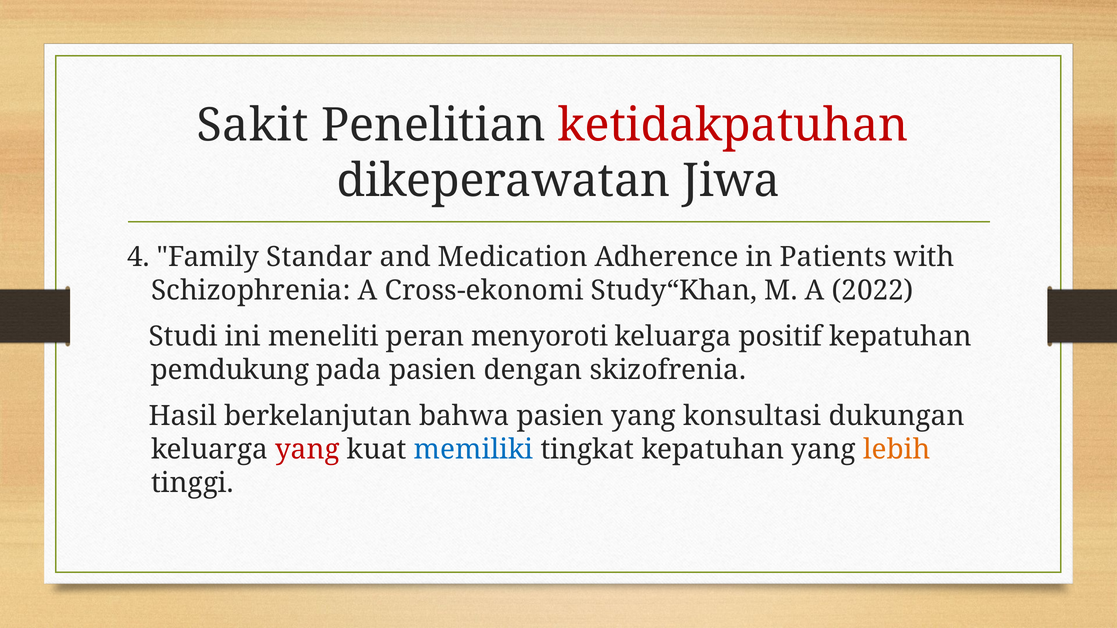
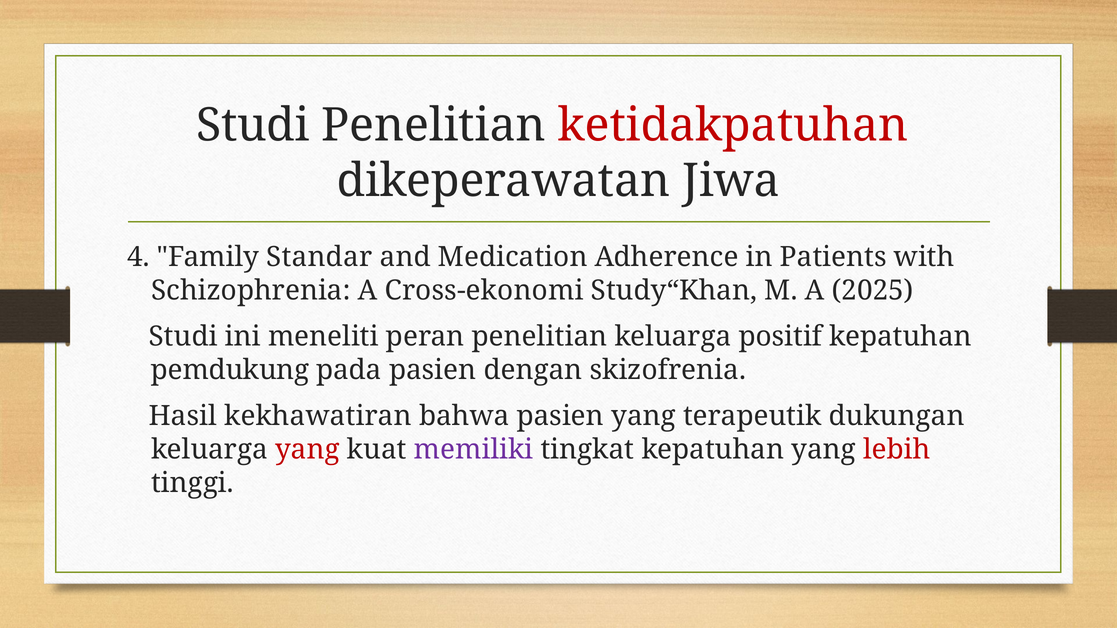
Sakit at (253, 125): Sakit -> Studi
2022: 2022 -> 2025
peran menyoroti: menyoroti -> penelitian
berkelanjutan: berkelanjutan -> kekhawatiran
konsultasi: konsultasi -> terapeutik
memiliki colour: blue -> purple
lebih colour: orange -> red
